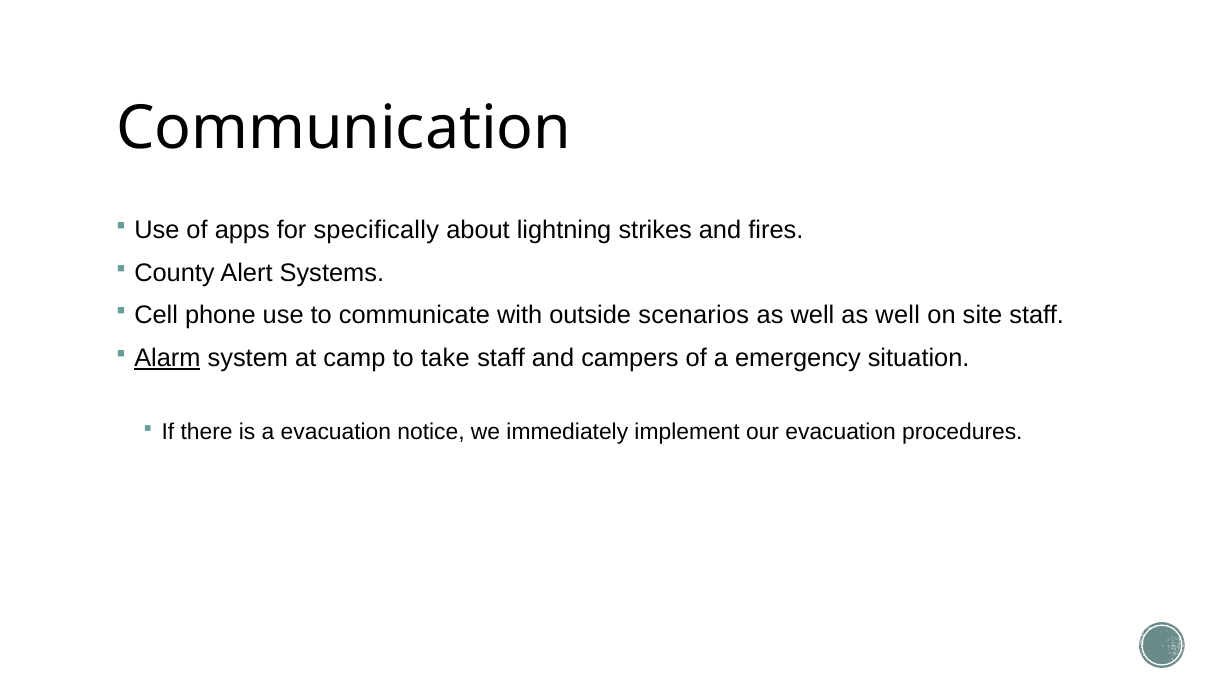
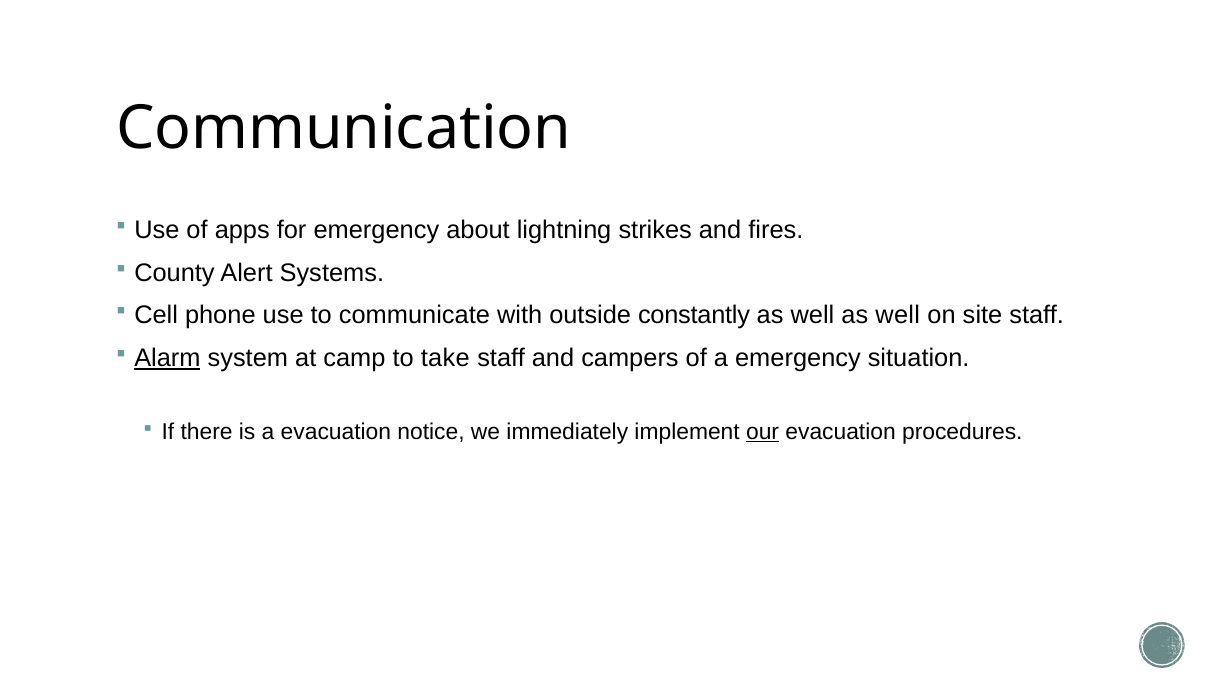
for specifically: specifically -> emergency
scenarios: scenarios -> constantly
our underline: none -> present
